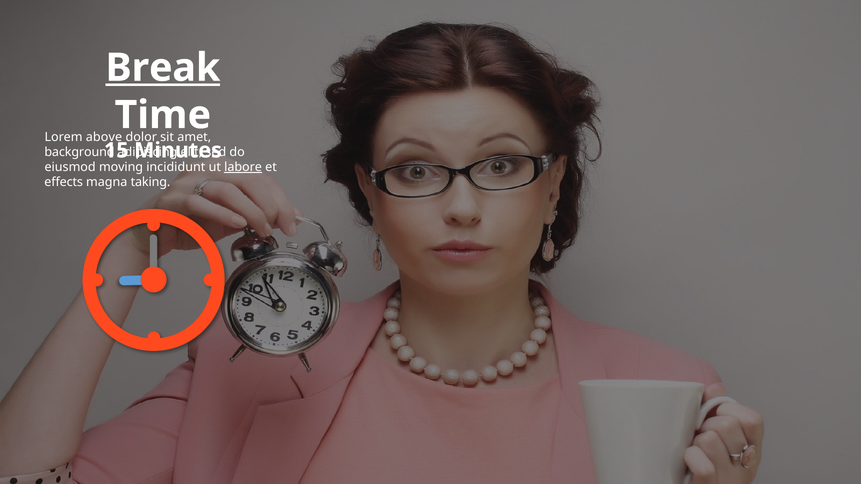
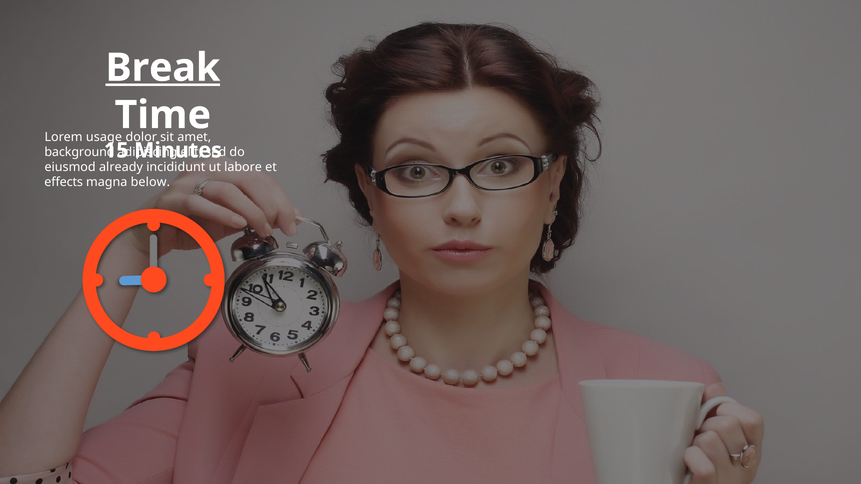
above: above -> usage
moving: moving -> already
labore underline: present -> none
taking: taking -> below
